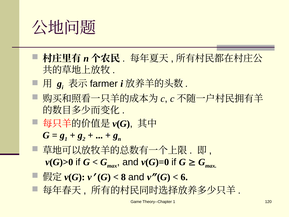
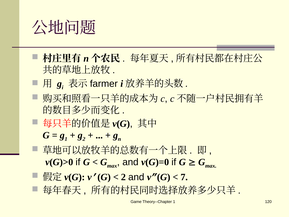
8 at (123, 177): 8 -> 2
6: 6 -> 7
